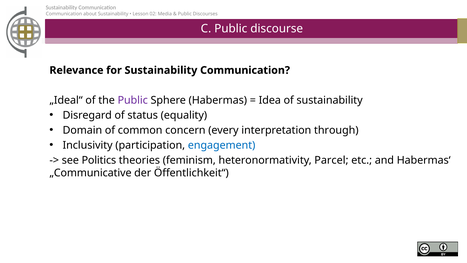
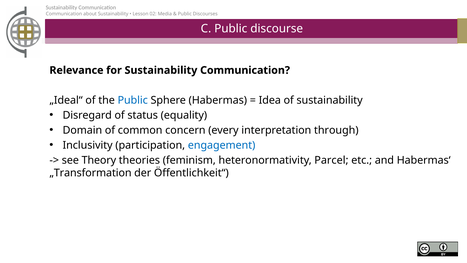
Public at (133, 100) colour: purple -> blue
Politics: Politics -> Theory
„Communicative: „Communicative -> „Transformation
